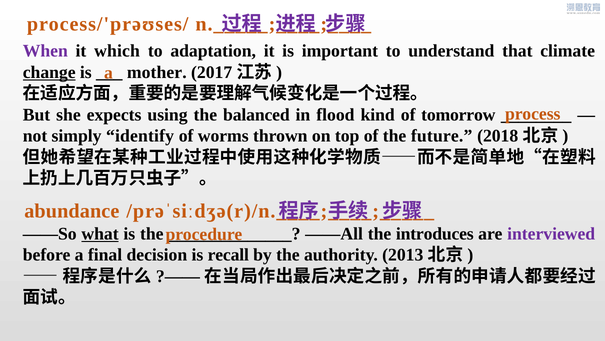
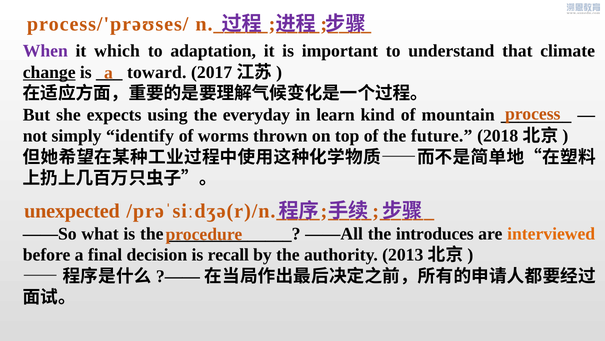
mother: mother -> toward
balanced: balanced -> everyday
flood: flood -> learn
tomorrow: tomorrow -> mountain
abundance: abundance -> unexpected
what underline: present -> none
interviewed colour: purple -> orange
